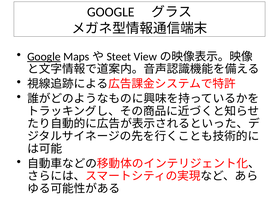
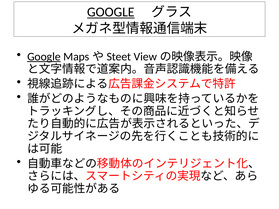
GOOGLE at (111, 12) underline: none -> present
